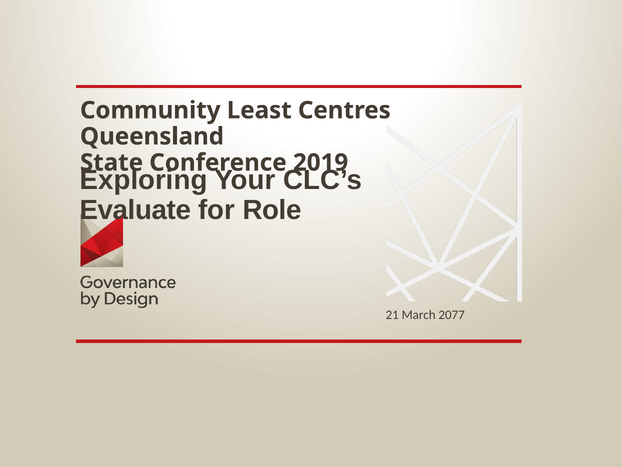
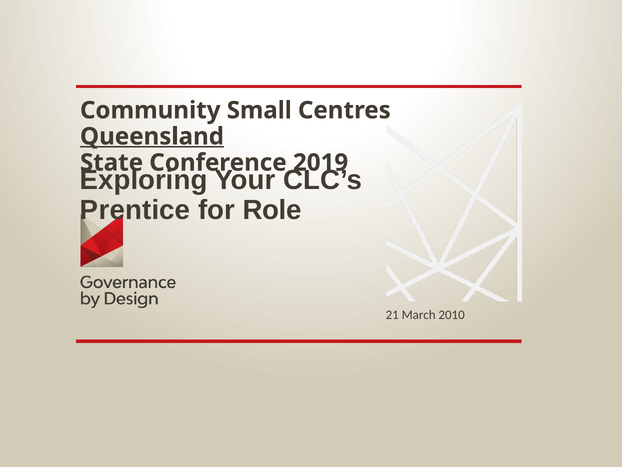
Least: Least -> Small
Queensland underline: none -> present
Evaluate: Evaluate -> Prentice
2077: 2077 -> 2010
